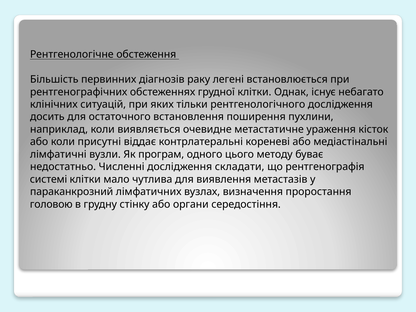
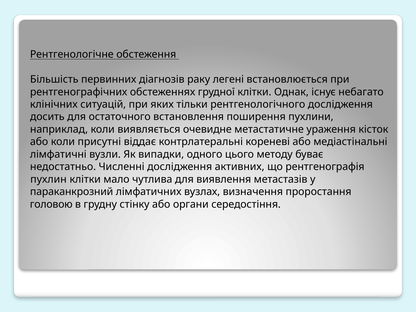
програм: програм -> випадки
складати: складати -> активних
системі: системі -> пухлин
